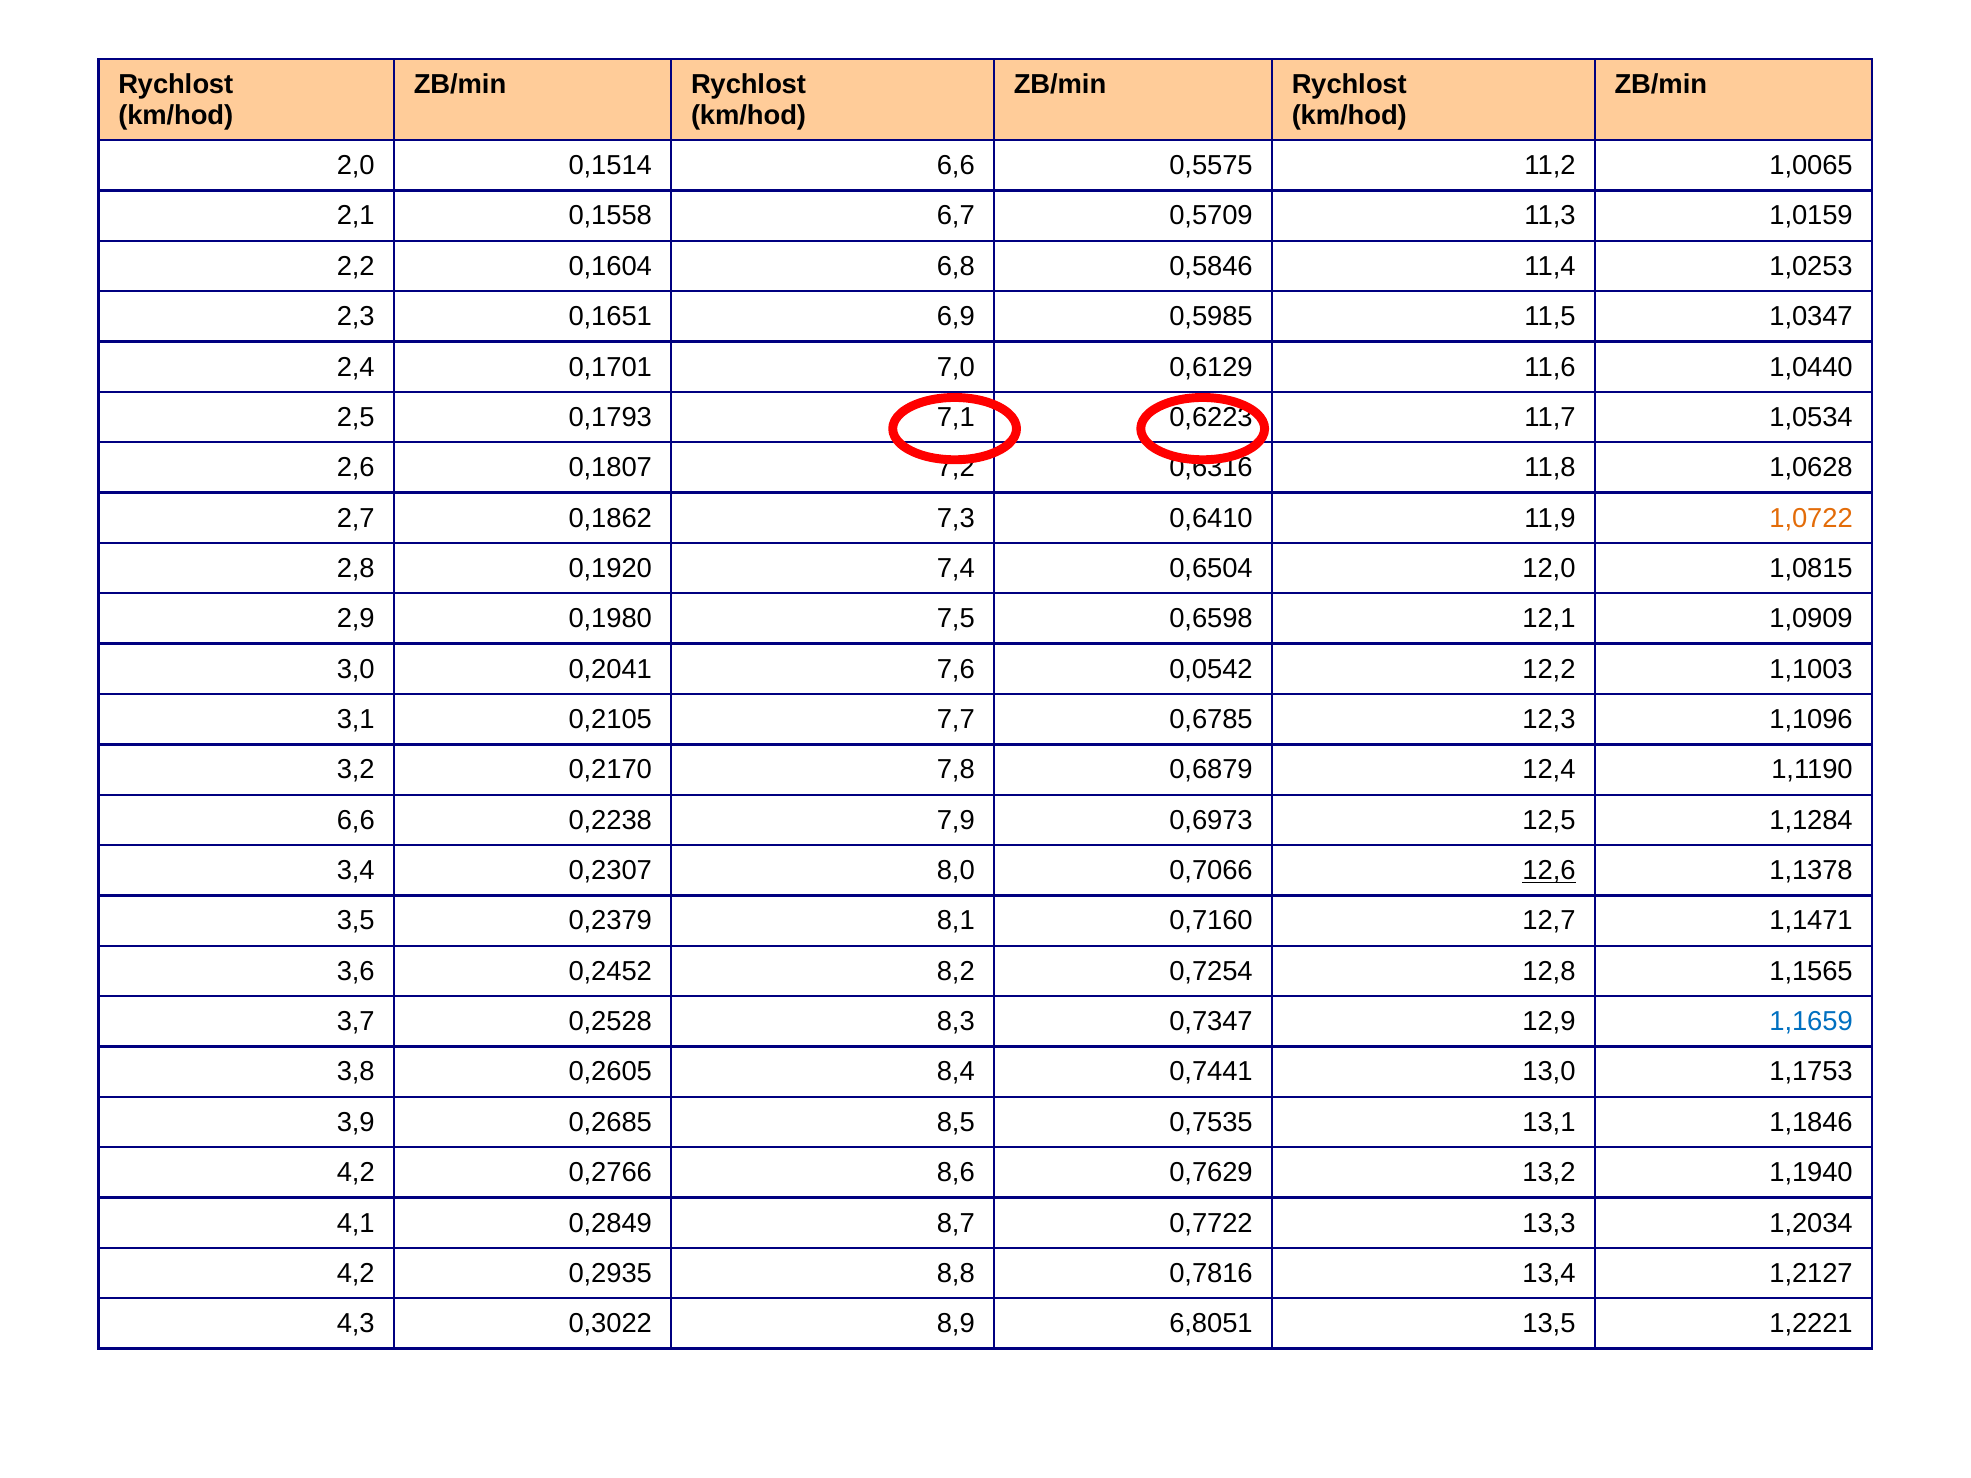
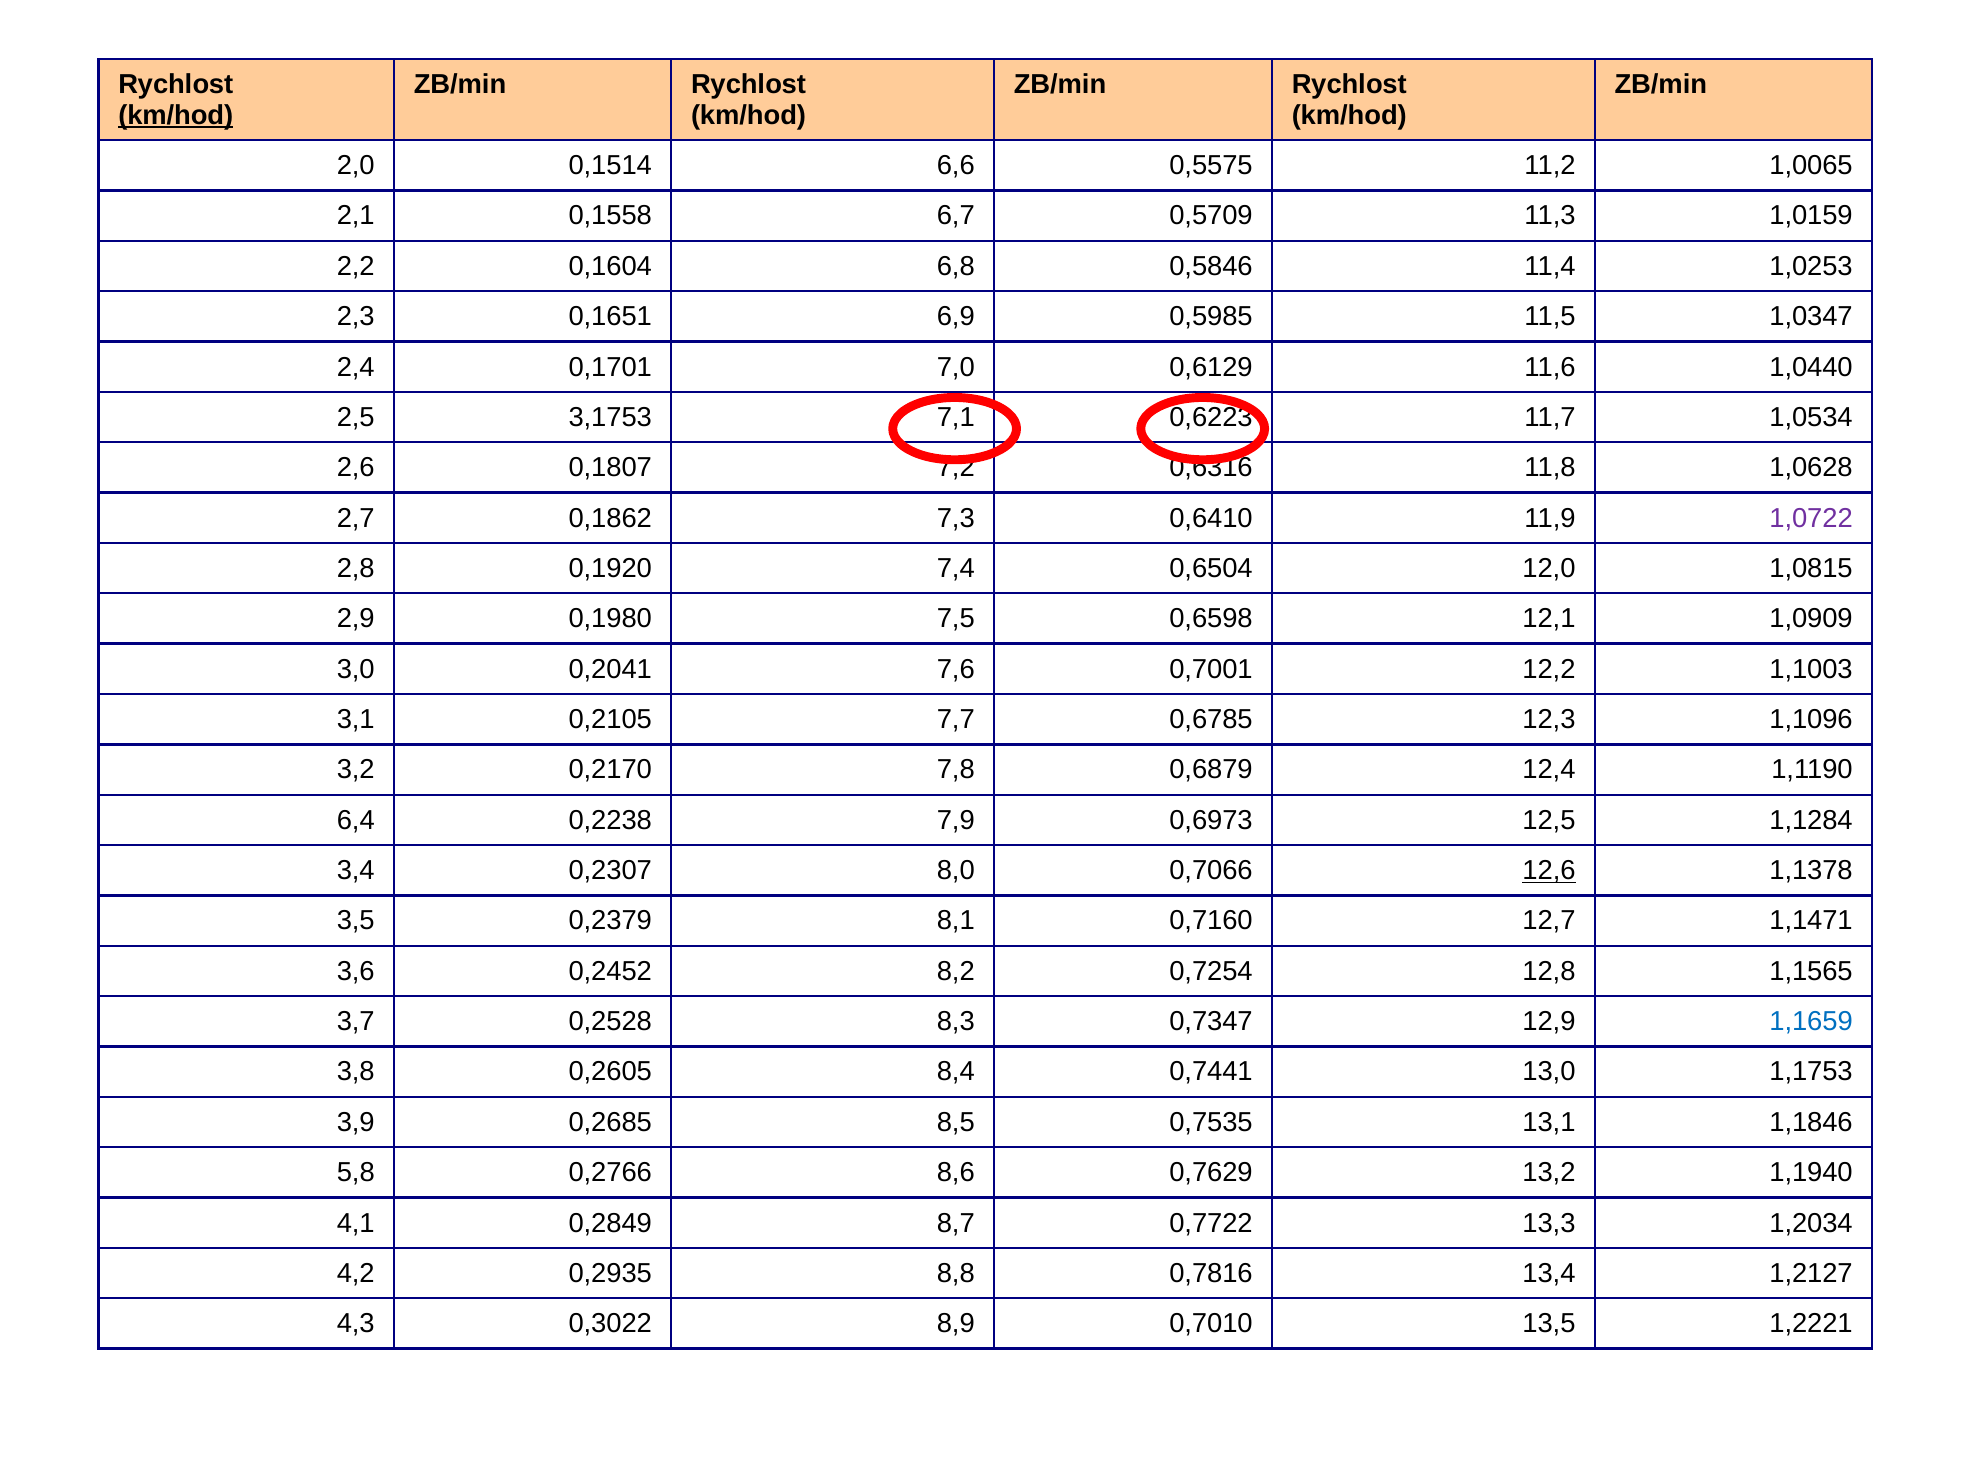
km/hod at (176, 115) underline: none -> present
0,1793: 0,1793 -> 3,1753
1,0722 colour: orange -> purple
0,0542: 0,0542 -> 0,7001
6,6 at (356, 820): 6,6 -> 6,4
4,2 at (356, 1173): 4,2 -> 5,8
6,8051: 6,8051 -> 0,7010
